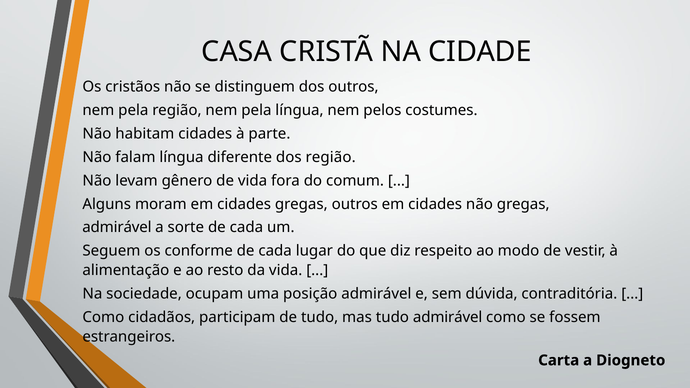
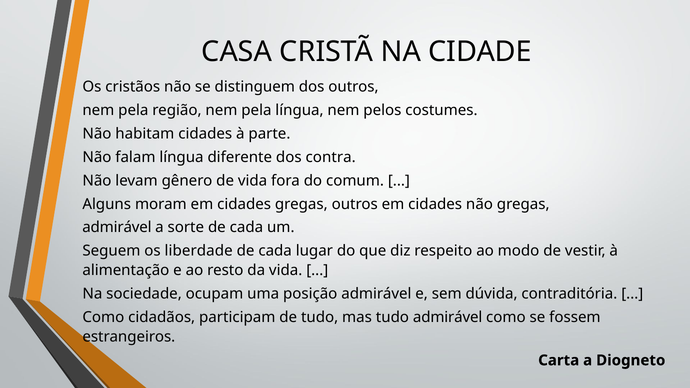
dos região: região -> contra
conforme: conforme -> liberdade
